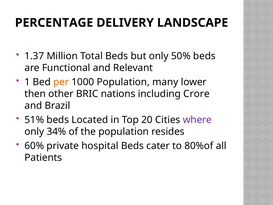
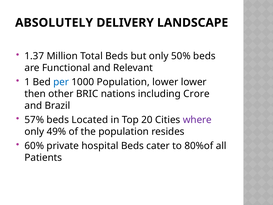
PERCENTAGE: PERCENTAGE -> ABSOLUTELY
per colour: orange -> blue
Population many: many -> lower
51%: 51% -> 57%
34%: 34% -> 49%
